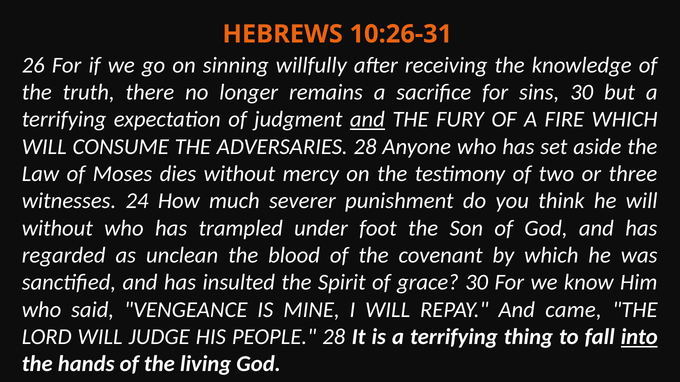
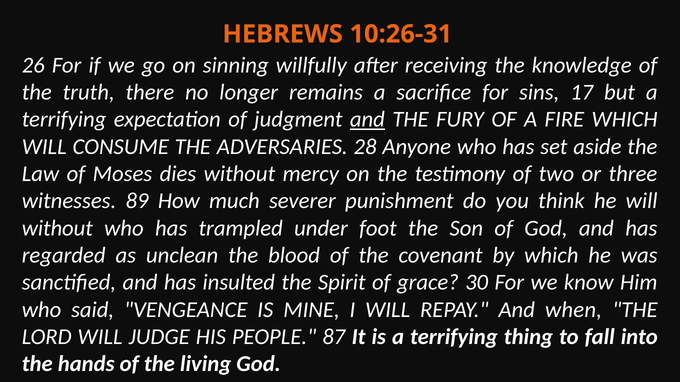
sins 30: 30 -> 17
24: 24 -> 89
came: came -> when
PEOPLE 28: 28 -> 87
into underline: present -> none
